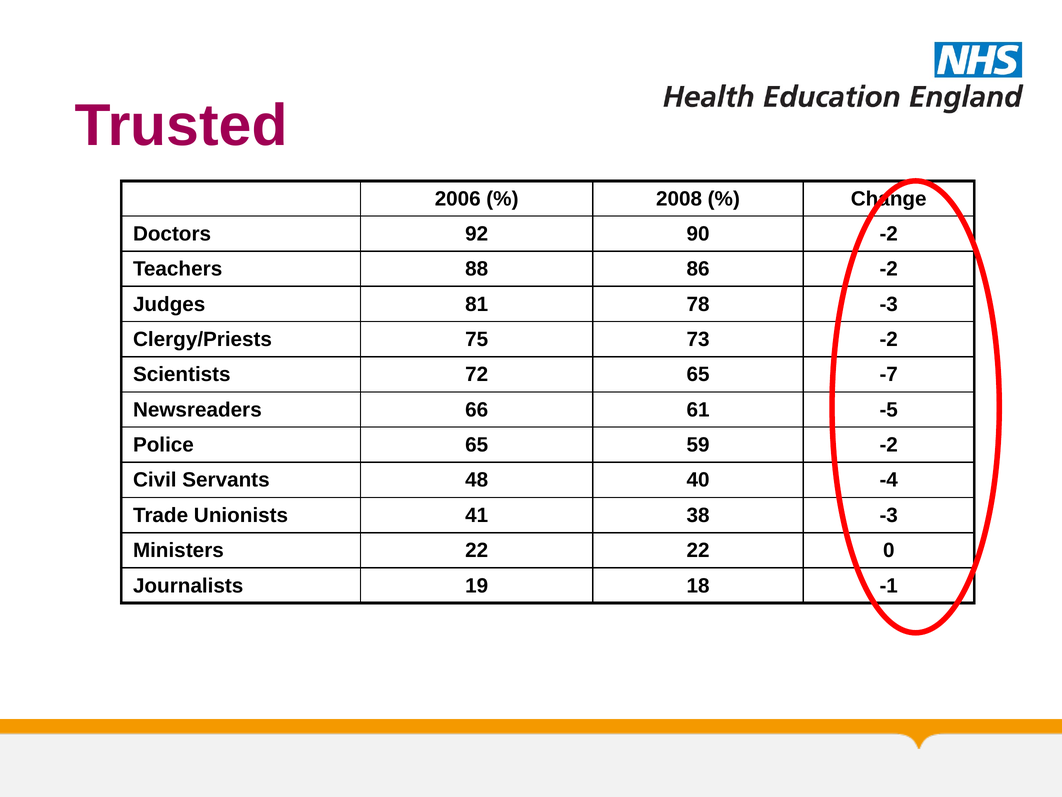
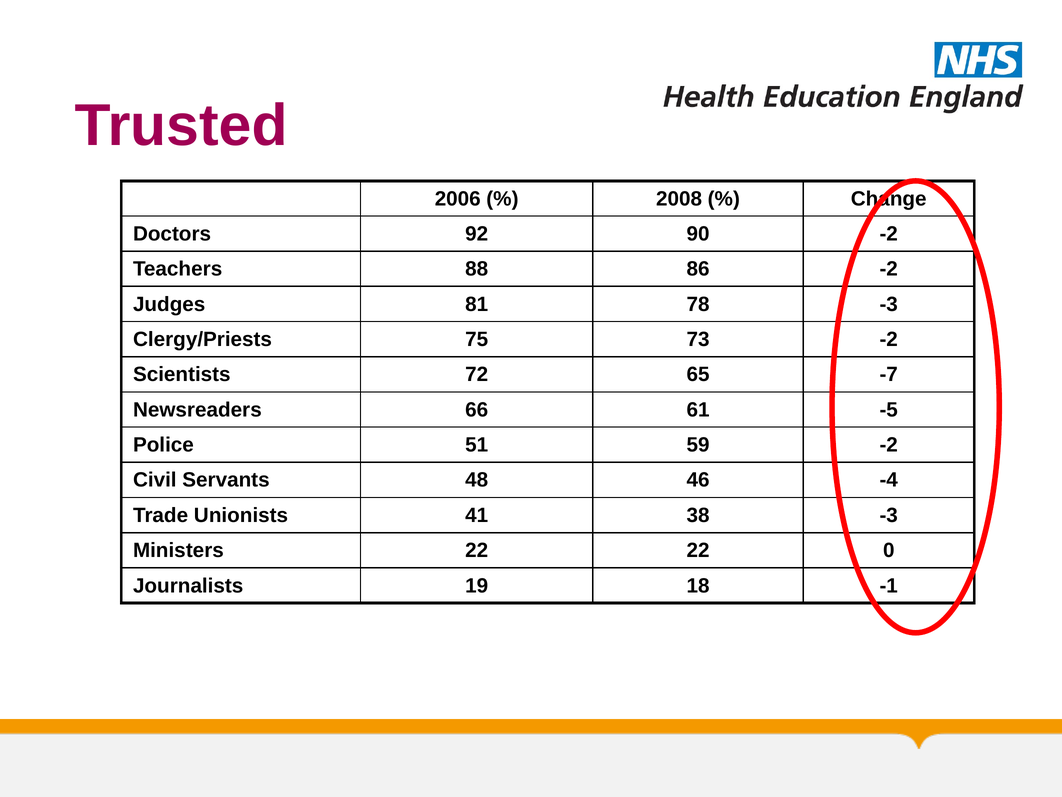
Police 65: 65 -> 51
40: 40 -> 46
